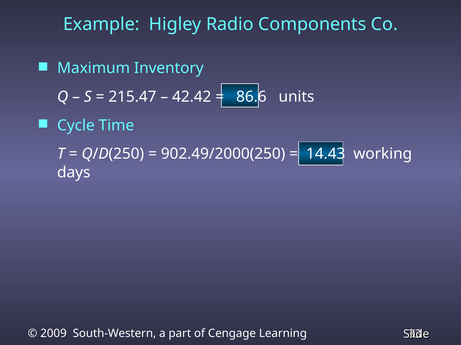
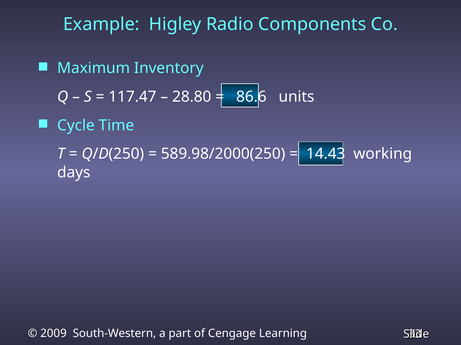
215.47: 215.47 -> 117.47
42.42: 42.42 -> 28.80
902.49/2000(250: 902.49/2000(250 -> 589.98/2000(250
